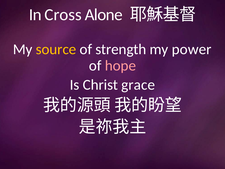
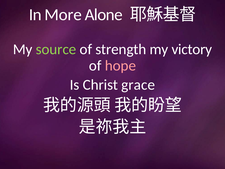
Cross: Cross -> More
source colour: yellow -> light green
power: power -> victory
